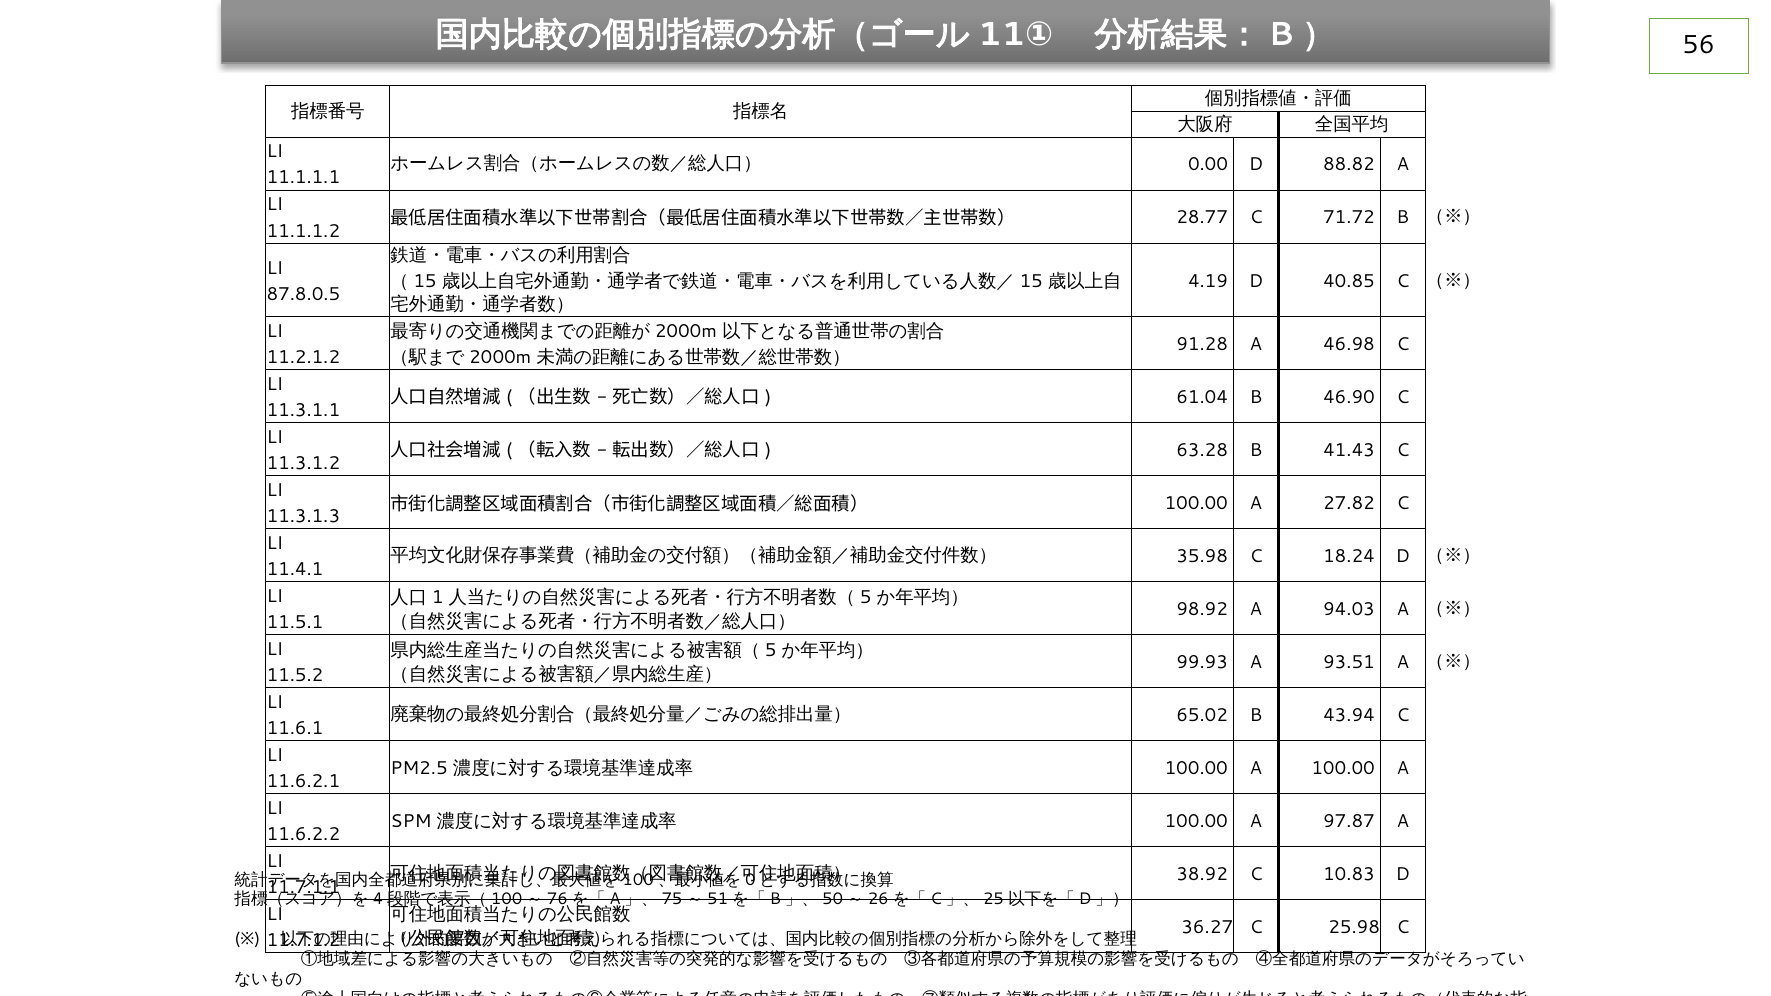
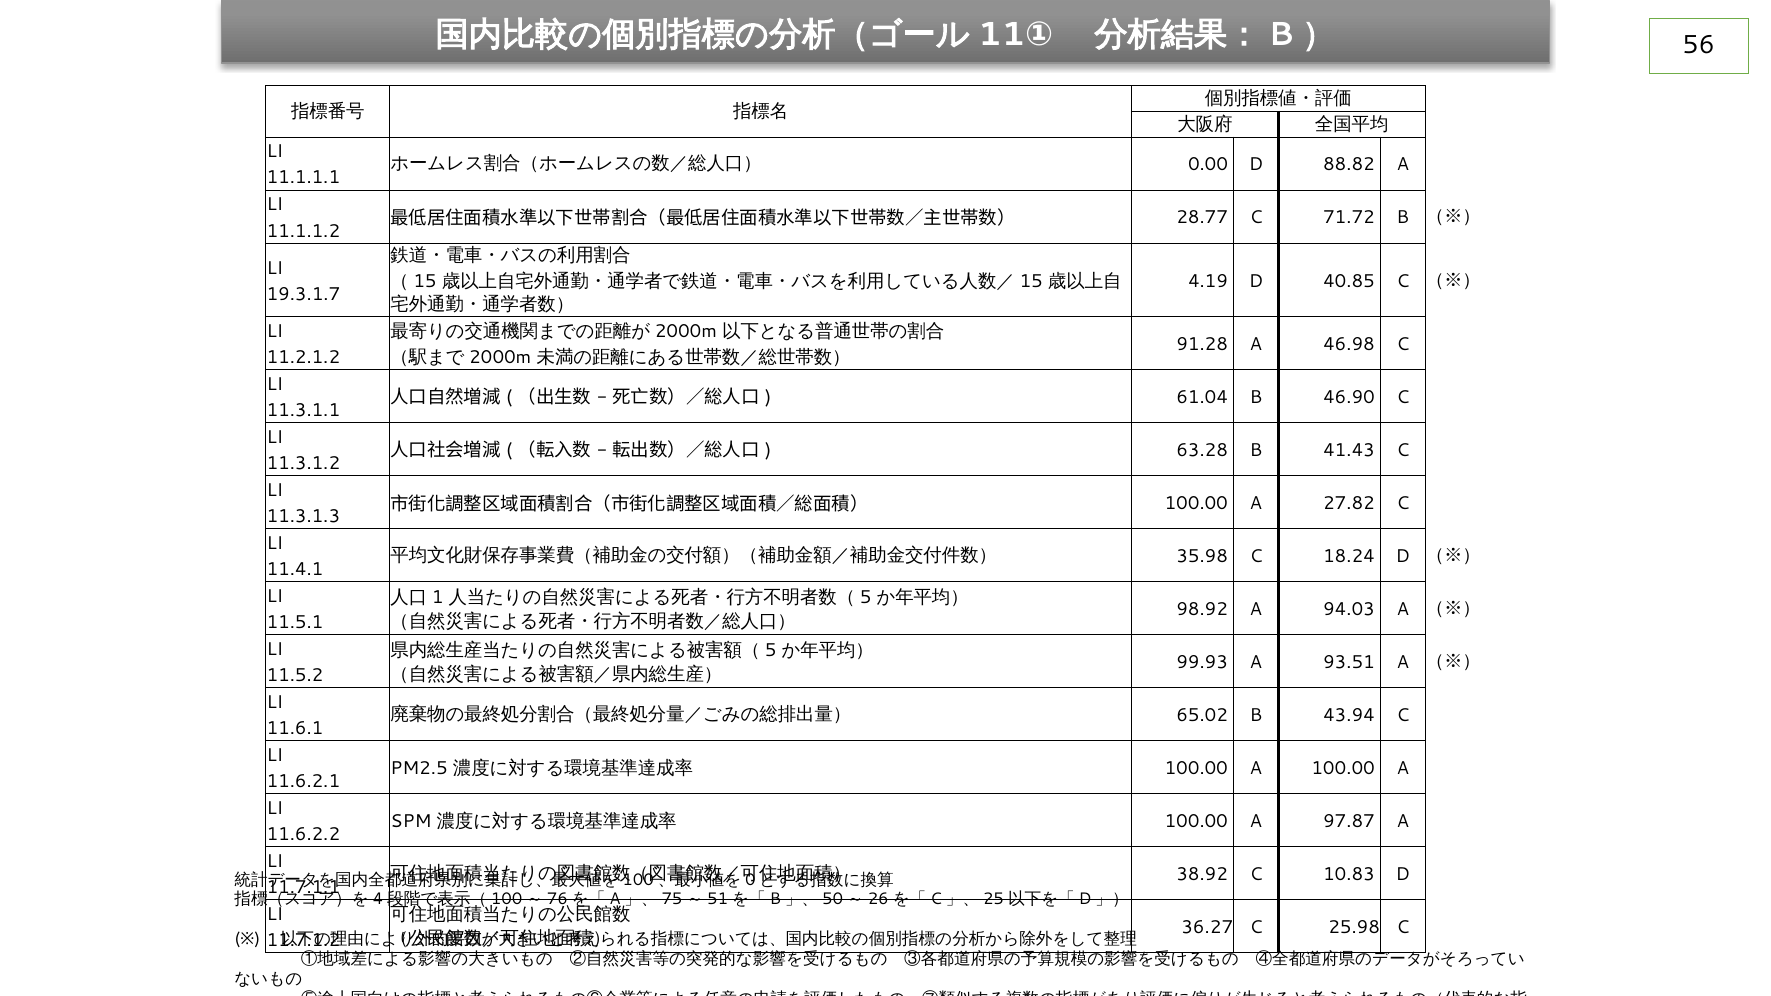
87.8.0.5: 87.8.0.5 -> 19.3.1.7
